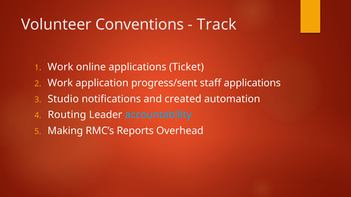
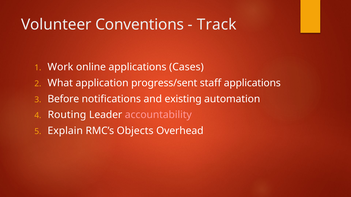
Ticket: Ticket -> Cases
Work at (60, 83): Work -> What
Studio: Studio -> Before
created: created -> existing
accountability colour: light blue -> pink
Making: Making -> Explain
Reports: Reports -> Objects
